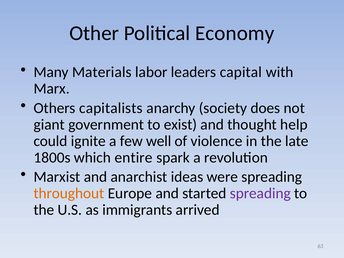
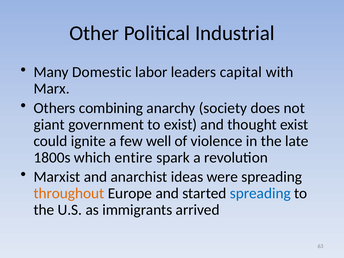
Economy: Economy -> Industrial
Materials: Materials -> Domestic
capitalists: capitalists -> combining
thought help: help -> exist
spreading at (260, 193) colour: purple -> blue
